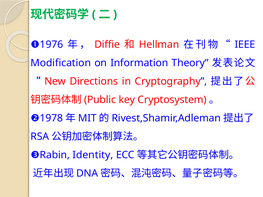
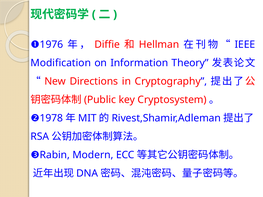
Identity: Identity -> Modern
